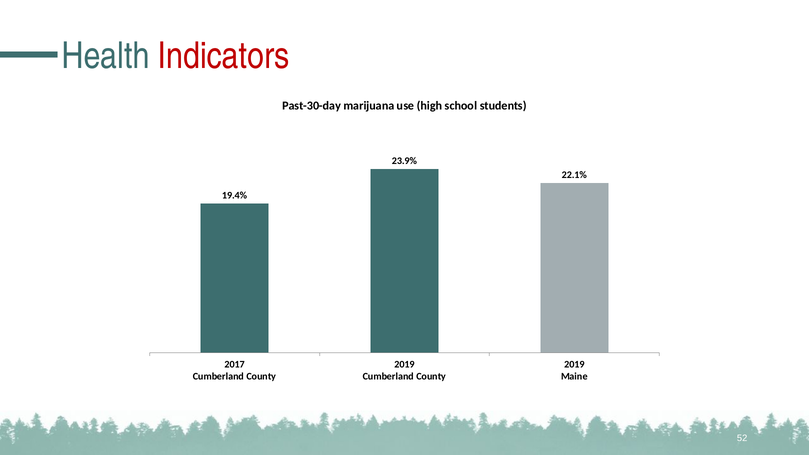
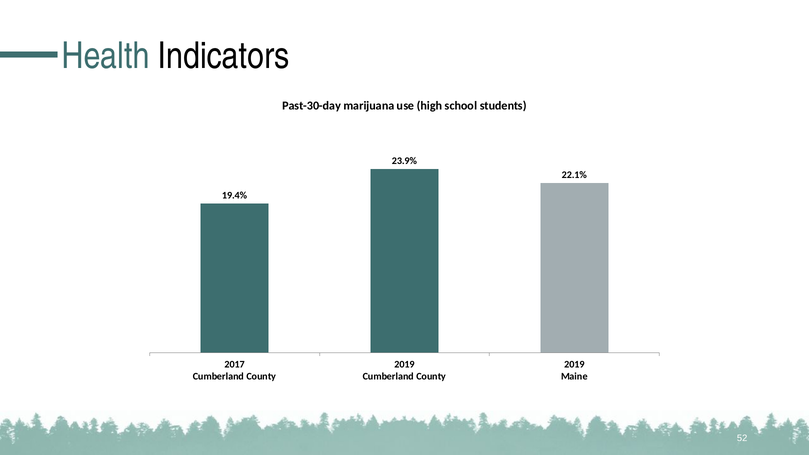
Indicators colour: red -> black
